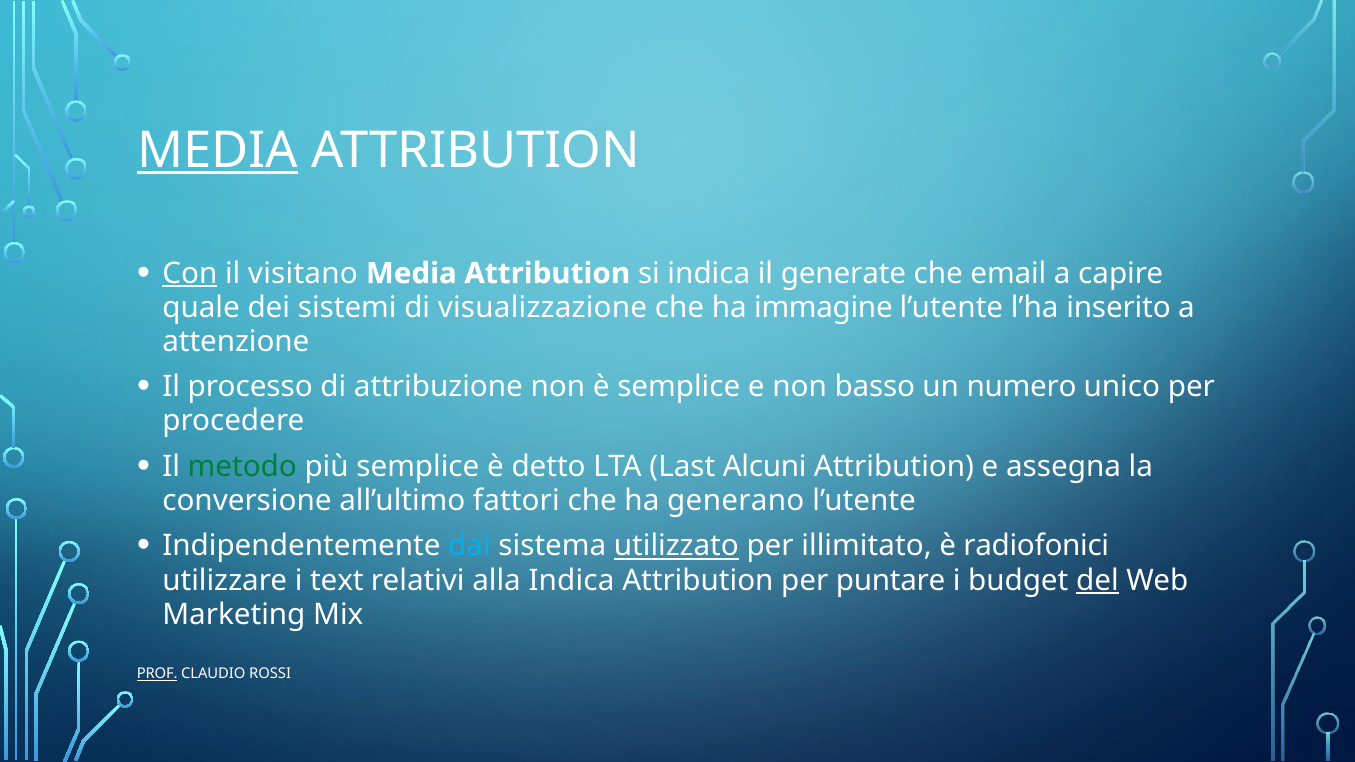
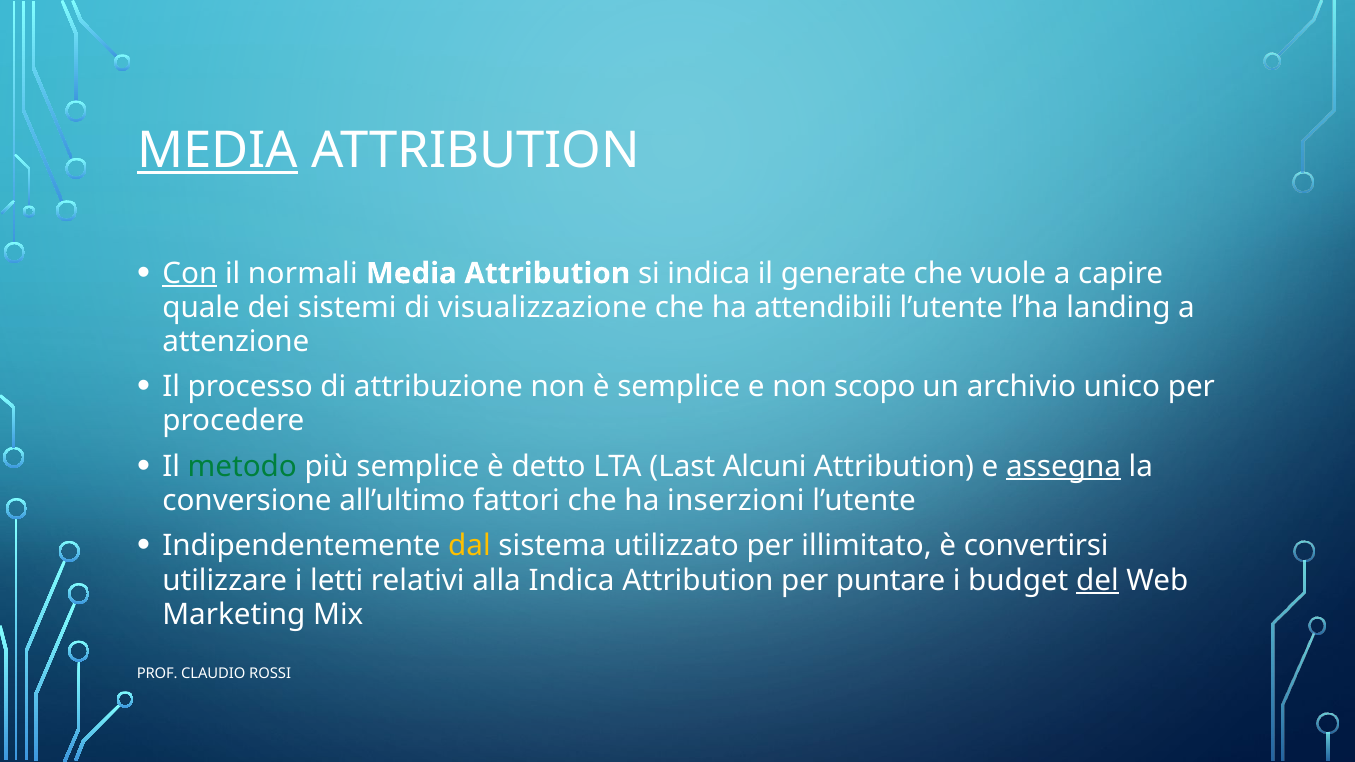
visitano: visitano -> normali
email: email -> vuole
immagine: immagine -> attendibili
inserito: inserito -> landing
basso: basso -> scopo
numero: numero -> archivio
assegna underline: none -> present
generano: generano -> inserzioni
dal colour: light blue -> yellow
utilizzato underline: present -> none
radiofonici: radiofonici -> convertirsi
text: text -> letti
PROF underline: present -> none
